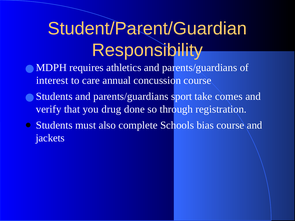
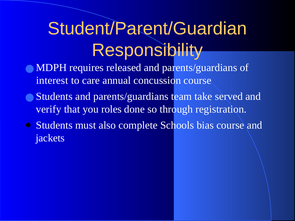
athletics: athletics -> released
sport: sport -> team
comes: comes -> served
drug: drug -> roles
